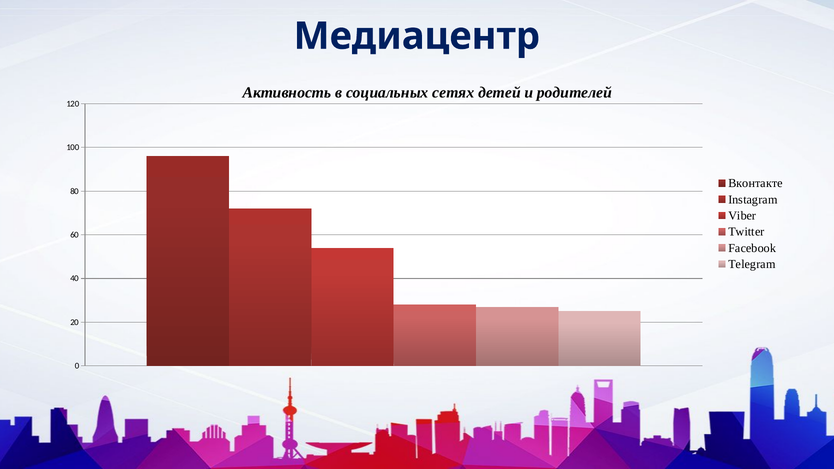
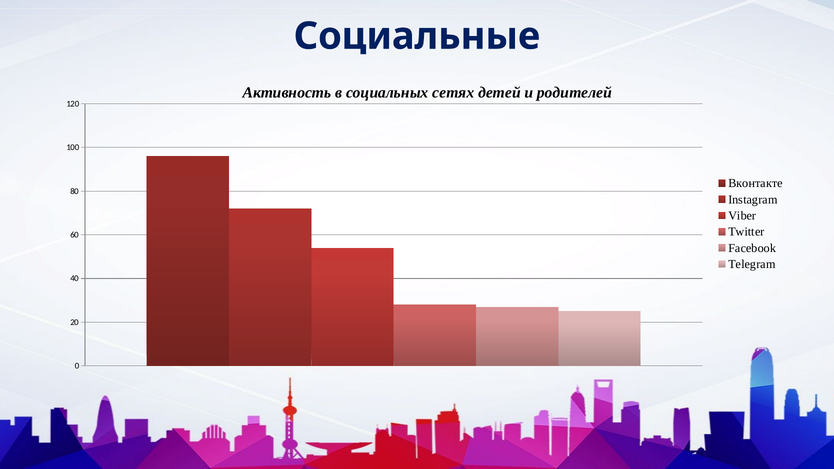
Медиацентр: Медиацентр -> Социальные
